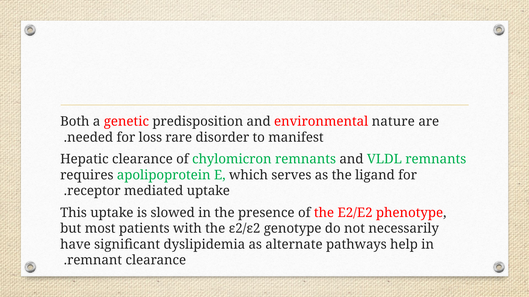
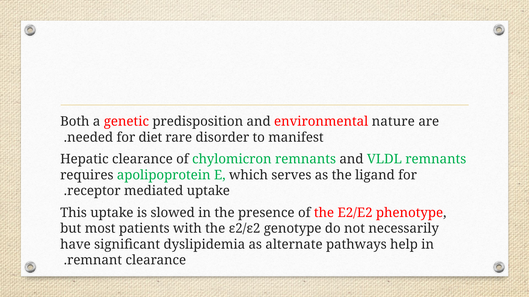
loss: loss -> diet
